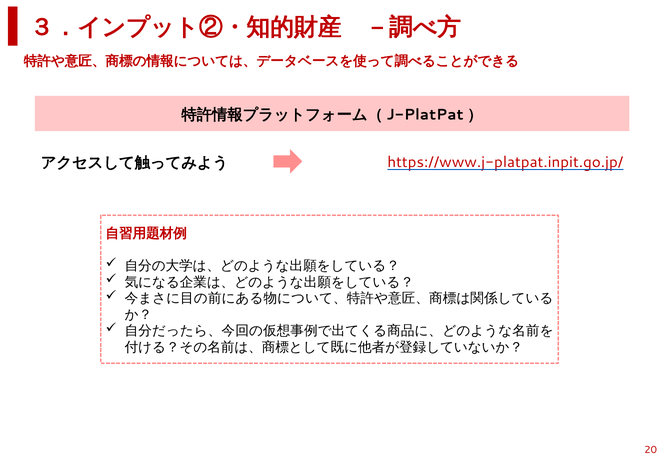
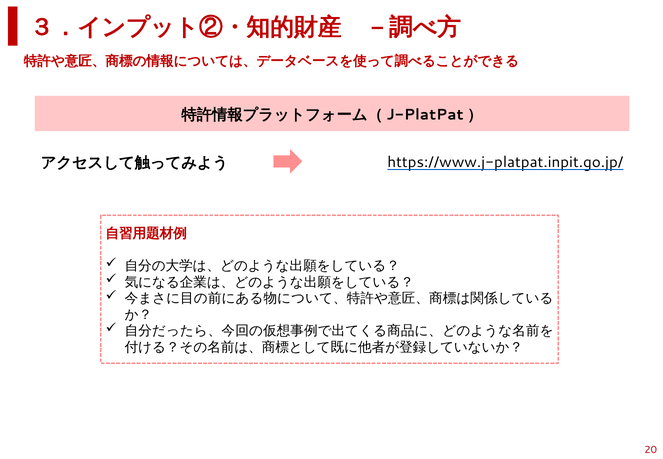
https://www.j-platpat.inpit.go.jp/ colour: red -> black
